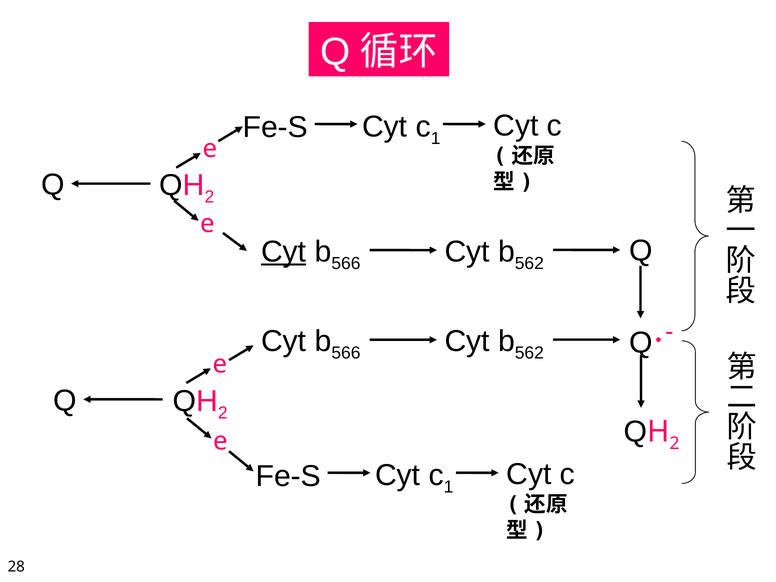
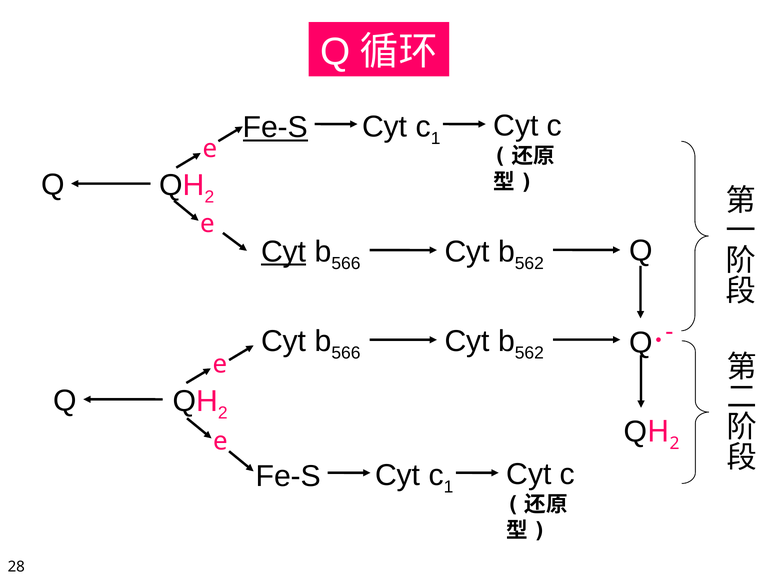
Fe-S at (275, 127) underline: none -> present
